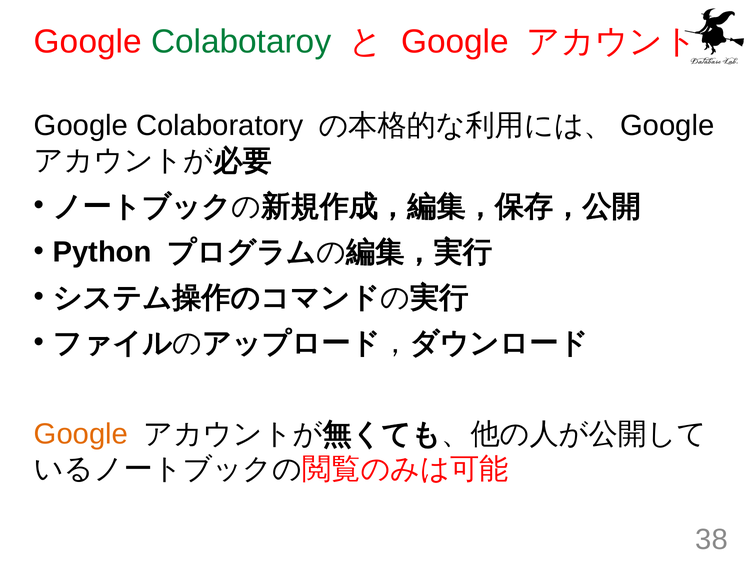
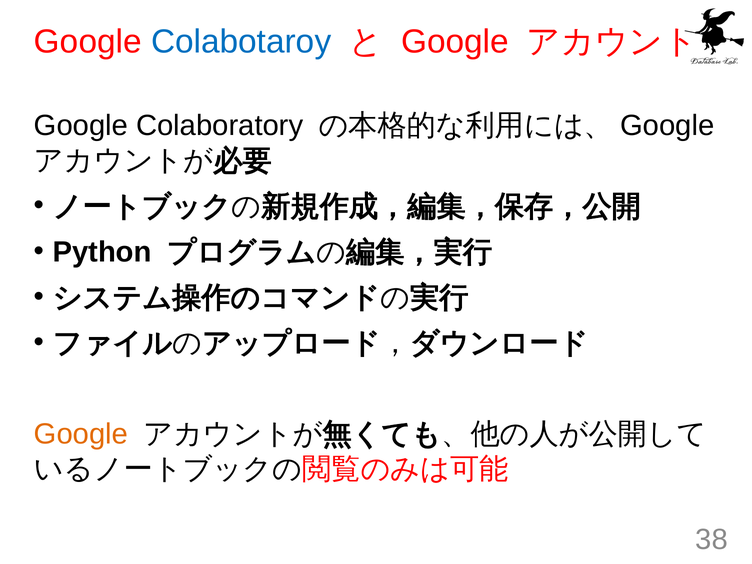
Colabotaroy colour: green -> blue
